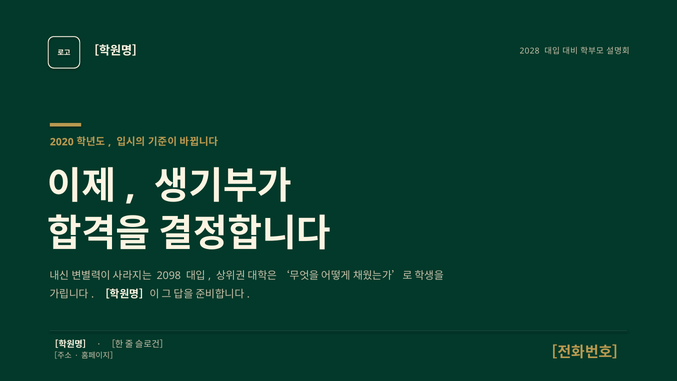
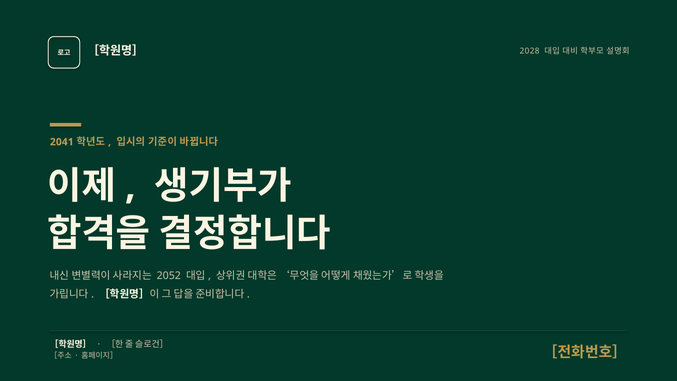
2020: 2020 -> 2041
2098: 2098 -> 2052
